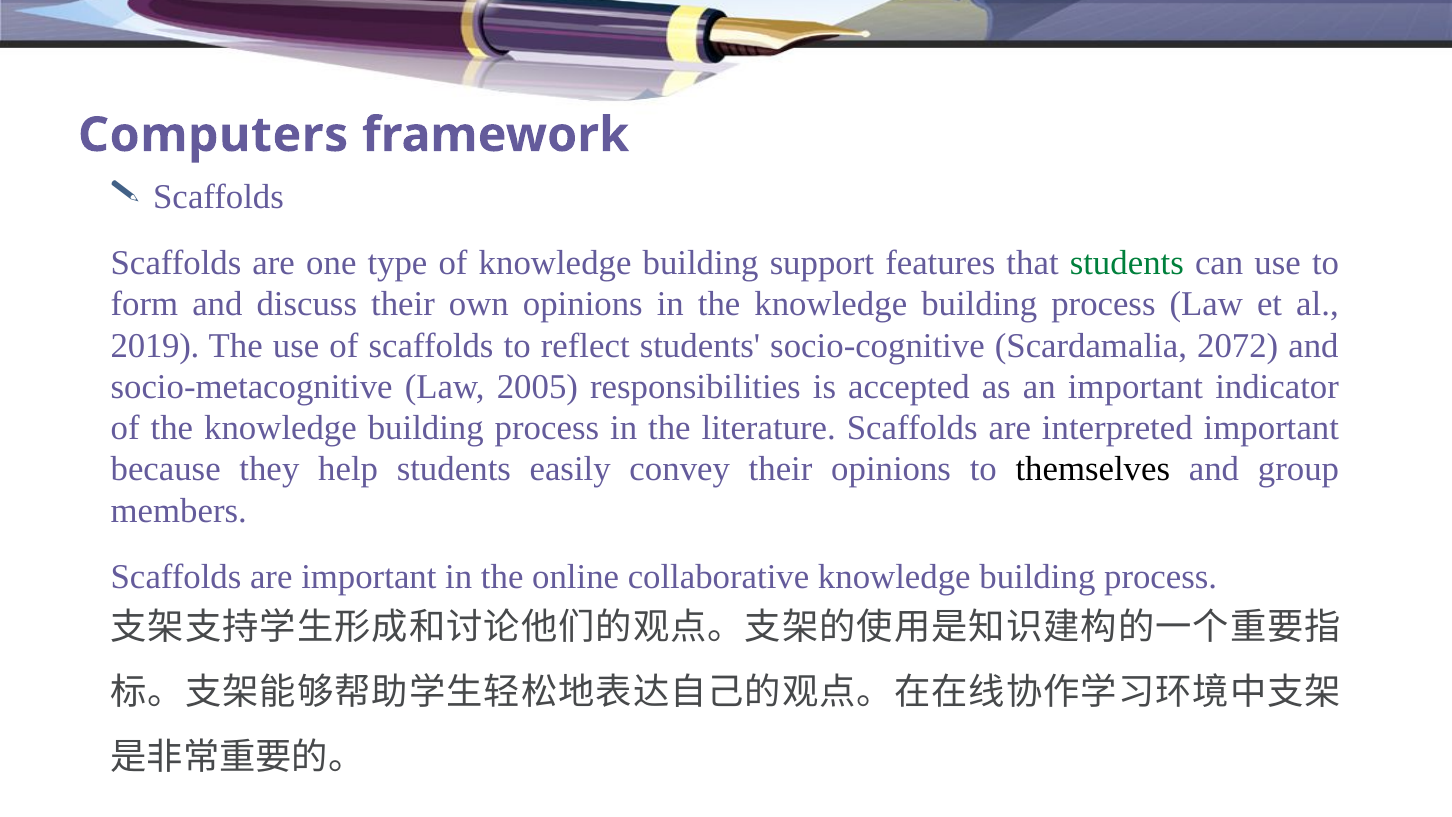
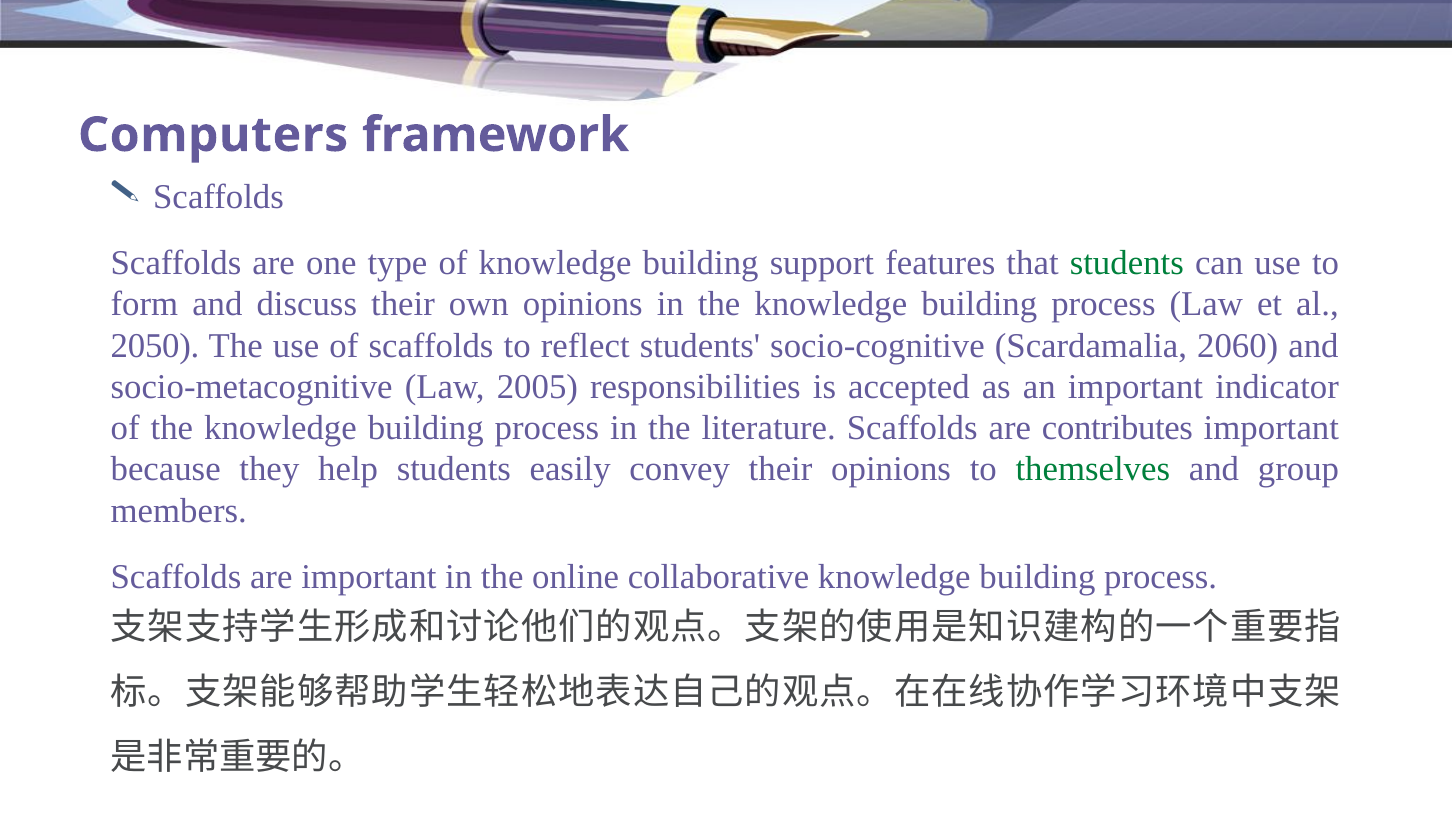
2019: 2019 -> 2050
2072: 2072 -> 2060
interpreted: interpreted -> contributes
themselves colour: black -> green
